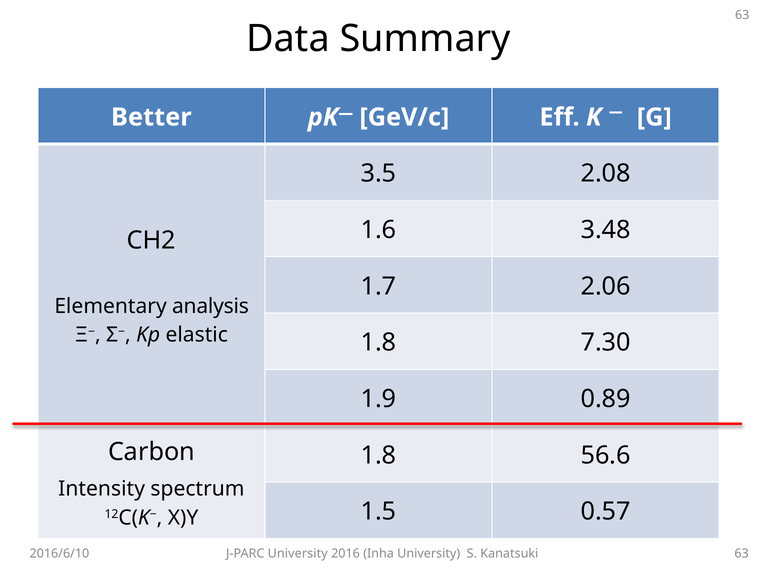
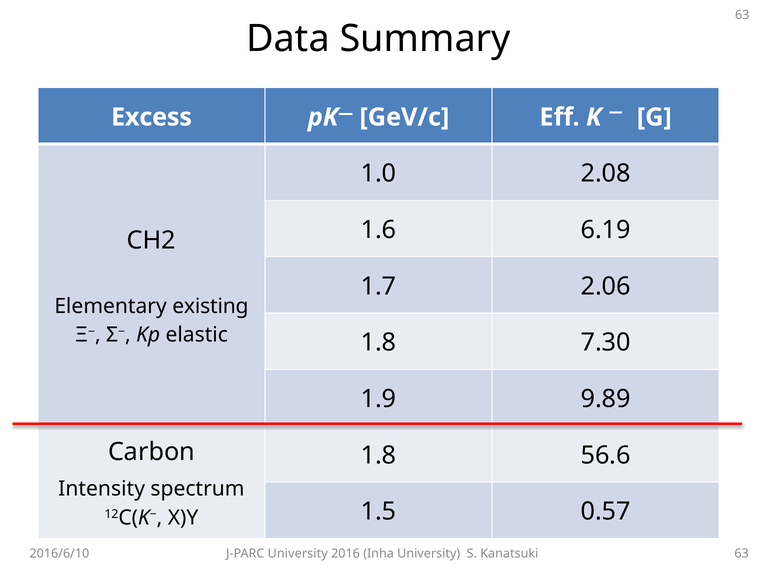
Better: Better -> Excess
3.5: 3.5 -> 1.0
3.48: 3.48 -> 6.19
analysis: analysis -> existing
0.89: 0.89 -> 9.89
